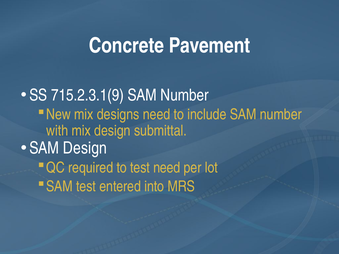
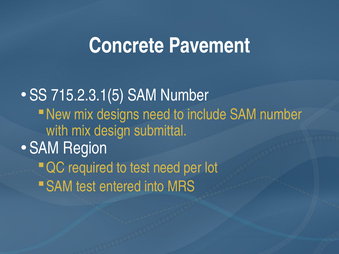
715.2.3.1(9: 715.2.3.1(9 -> 715.2.3.1(5
SAM Design: Design -> Region
